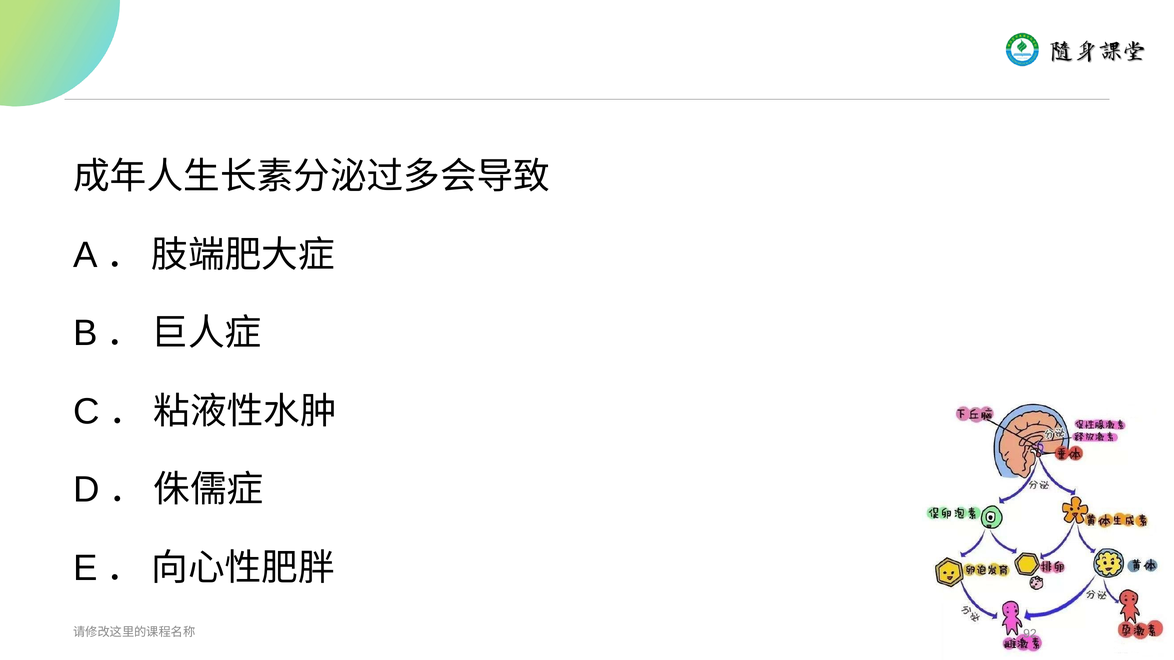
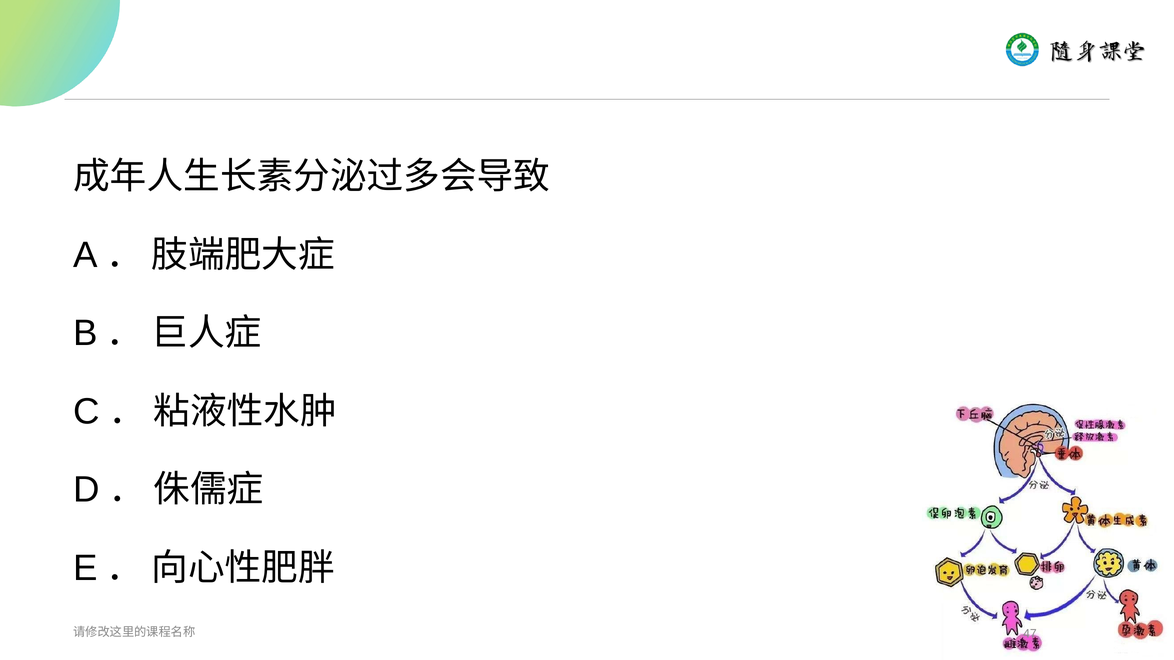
92: 92 -> 47
